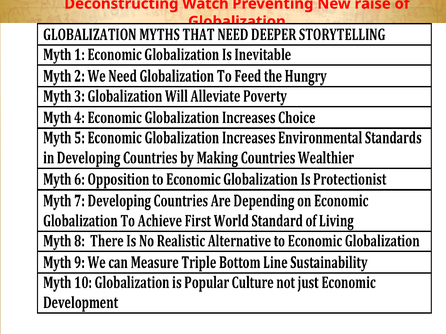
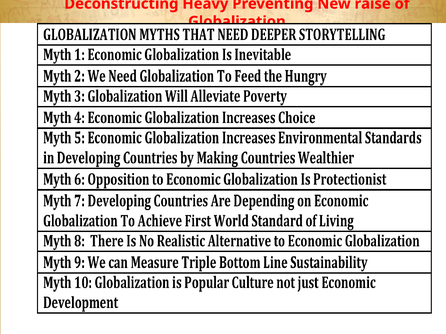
Watch: Watch -> Heavy
